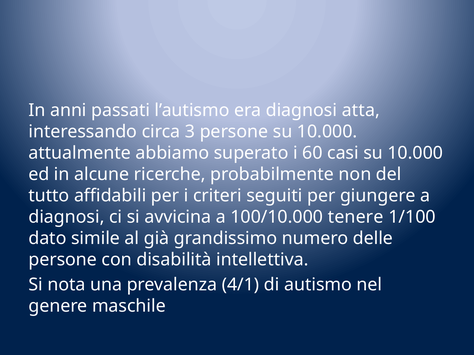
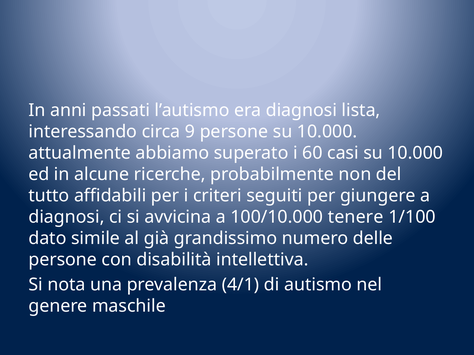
atta: atta -> lista
3: 3 -> 9
